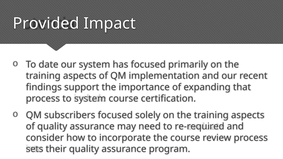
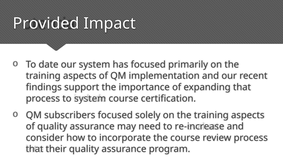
re-required: re-required -> re-increase
sets at (35, 149): sets -> that
